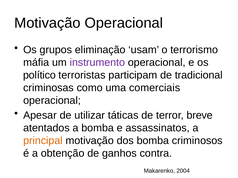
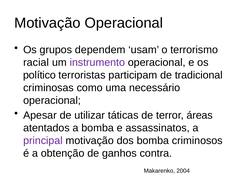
eliminação: eliminação -> dependem
máfia: máfia -> racial
comerciais: comerciais -> necessário
breve: breve -> áreas
principal colour: orange -> purple
